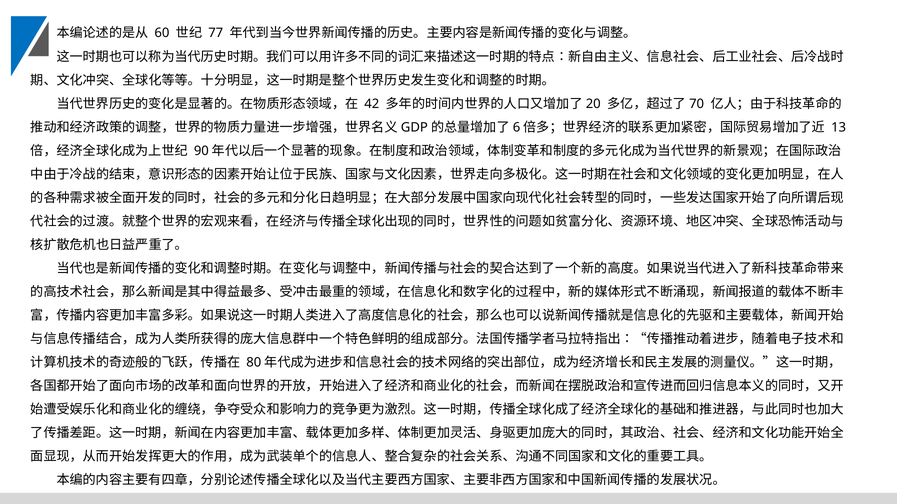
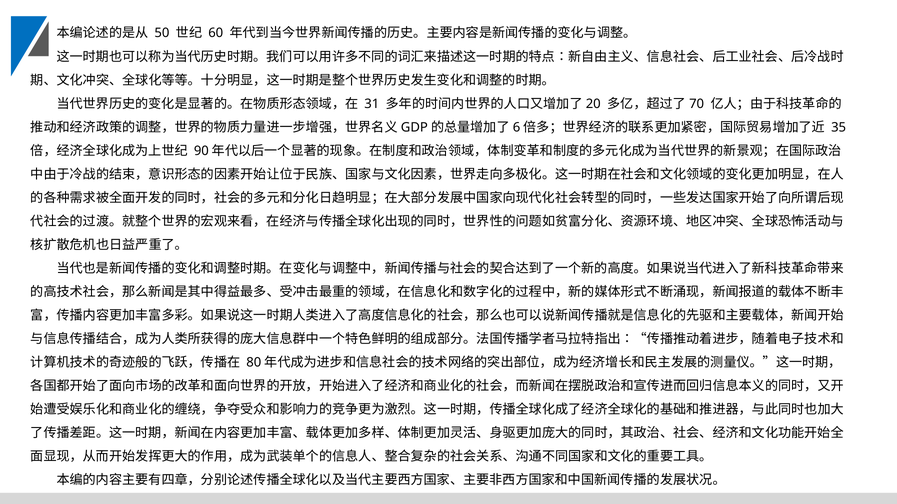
60: 60 -> 50
77: 77 -> 60
42: 42 -> 31
13: 13 -> 35
